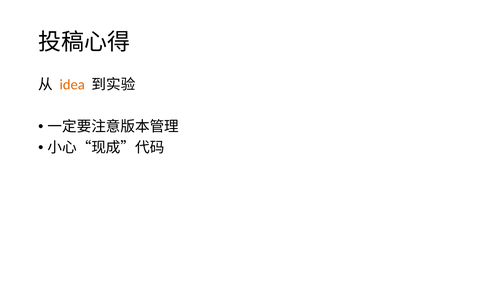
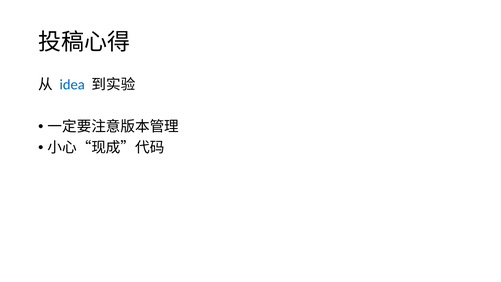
idea colour: orange -> blue
